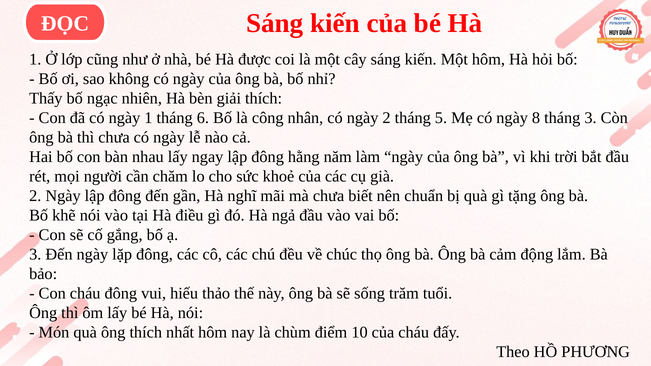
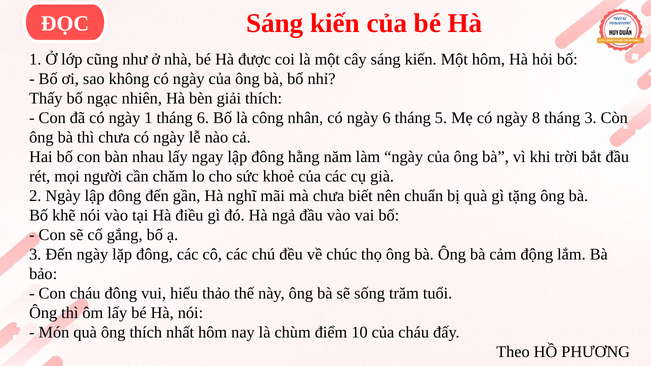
ngày 2: 2 -> 6
